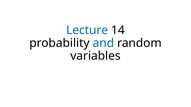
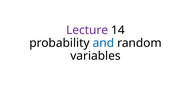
Lecture colour: blue -> purple
